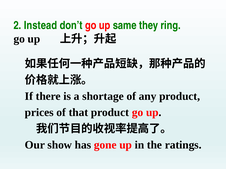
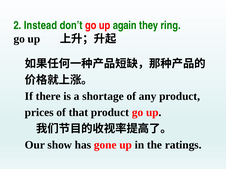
same: same -> again
